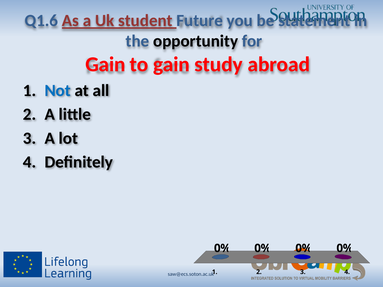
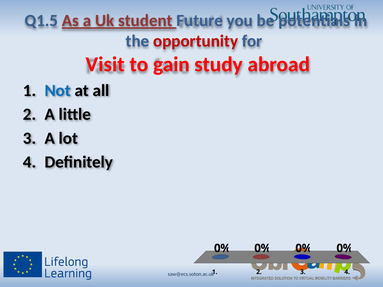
Q1.6: Q1.6 -> Q1.5
statement: statement -> potentials
opportunity colour: black -> red
Gain at (105, 64): Gain -> Visit
